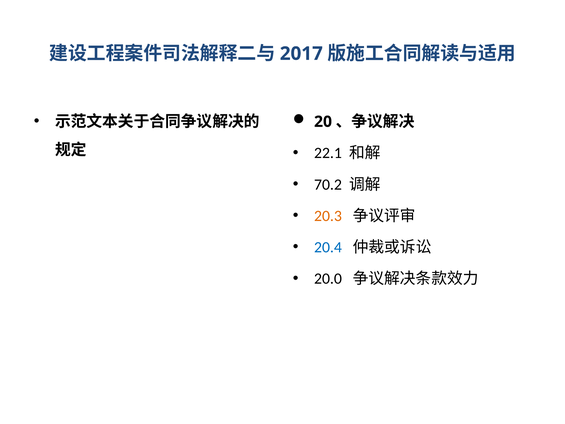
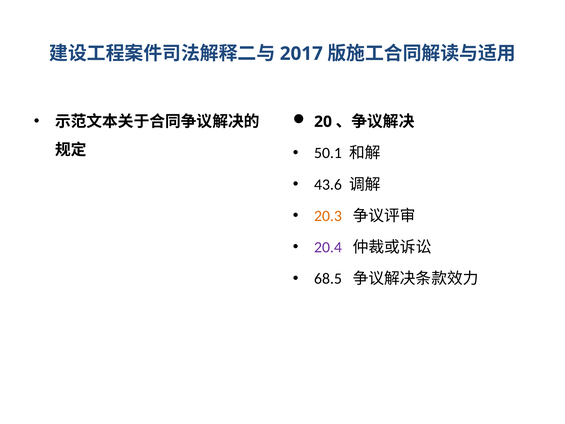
22.1: 22.1 -> 50.1
70.2: 70.2 -> 43.6
20.4 colour: blue -> purple
20.0: 20.0 -> 68.5
